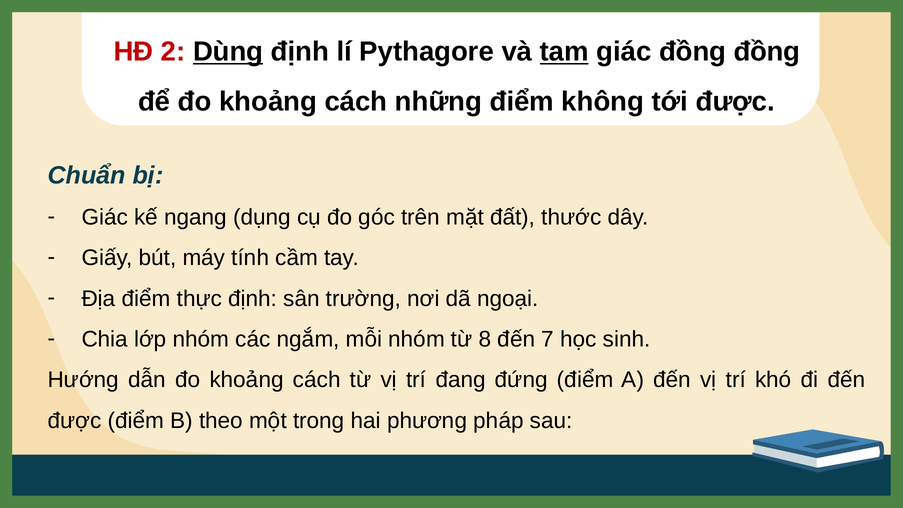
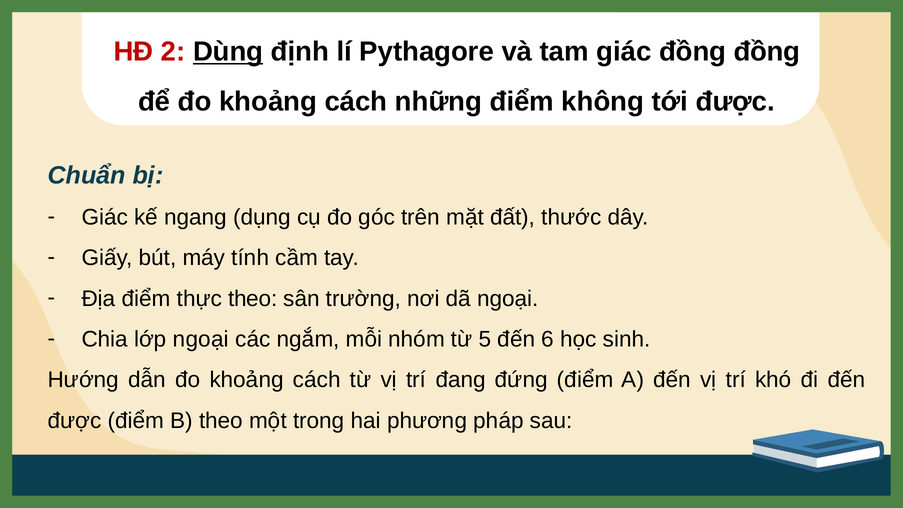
tam underline: present -> none
thực định: định -> theo
lớp nhóm: nhóm -> ngoại
8: 8 -> 5
7: 7 -> 6
